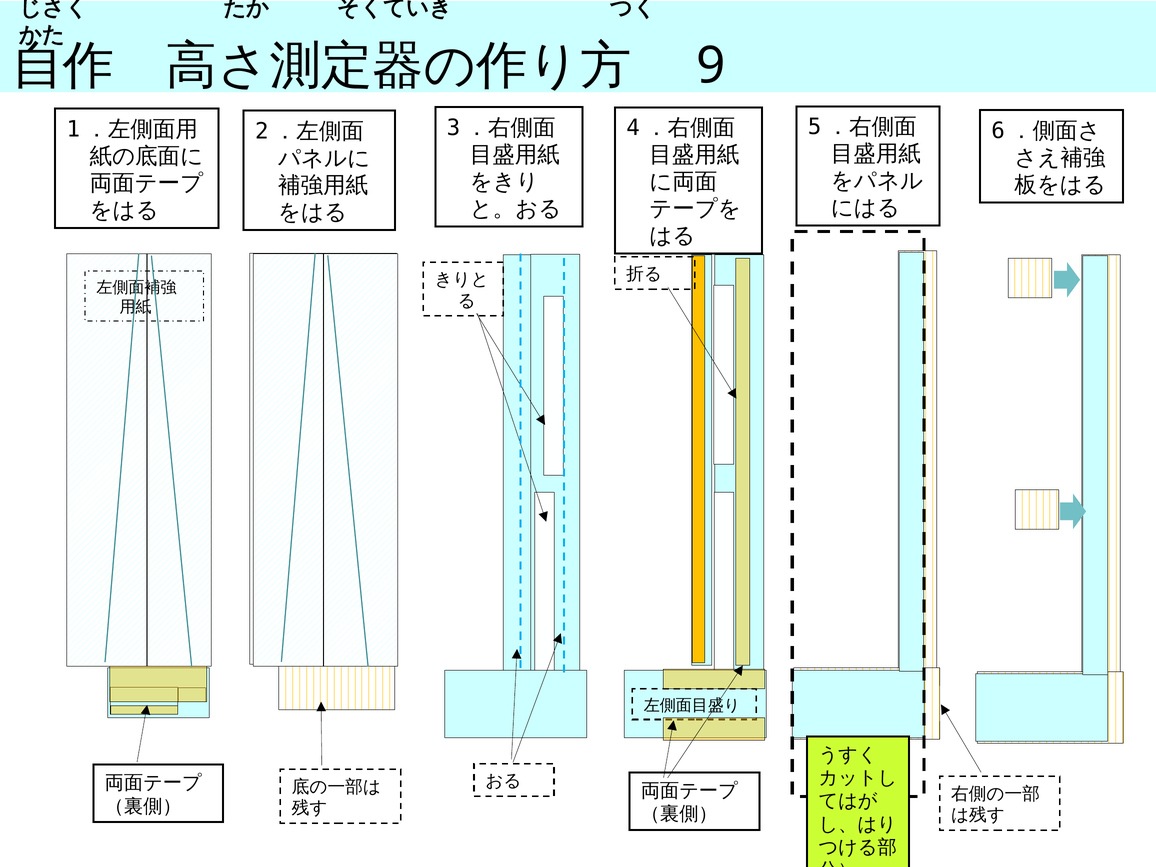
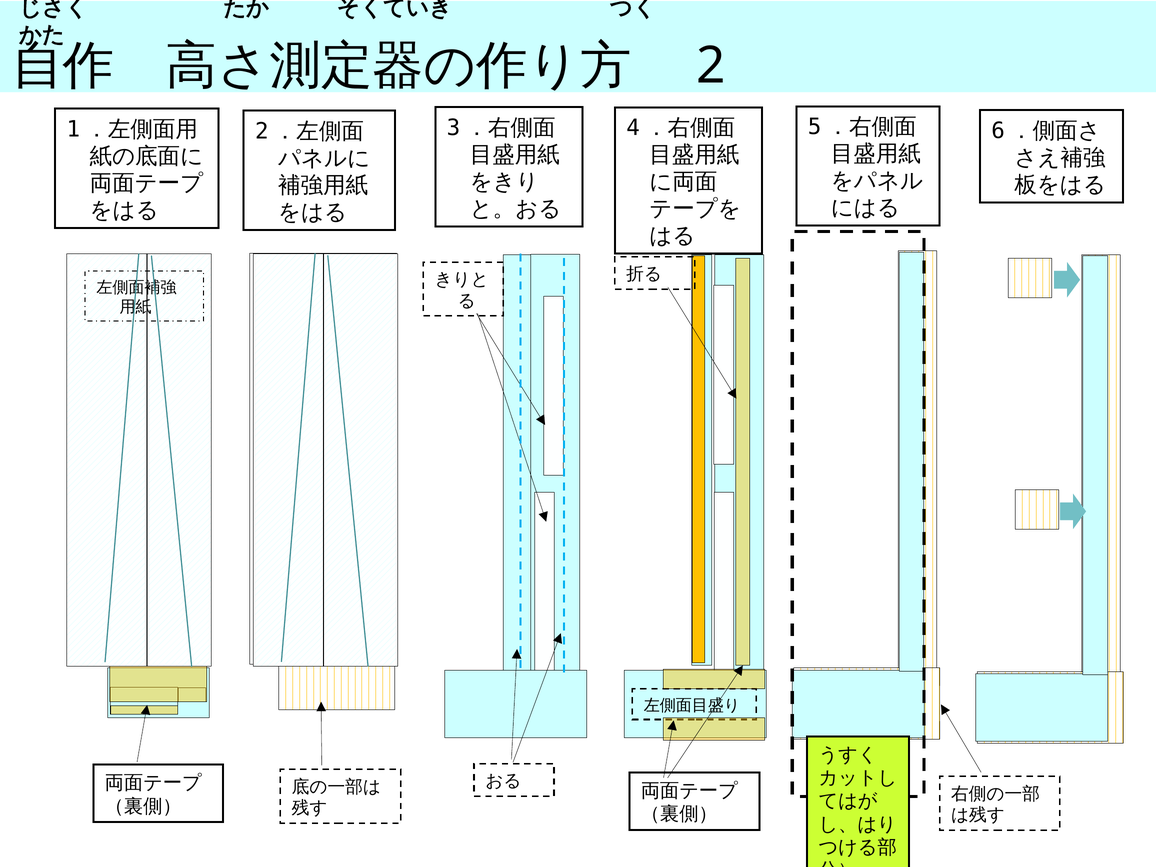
9: 9 -> 2
